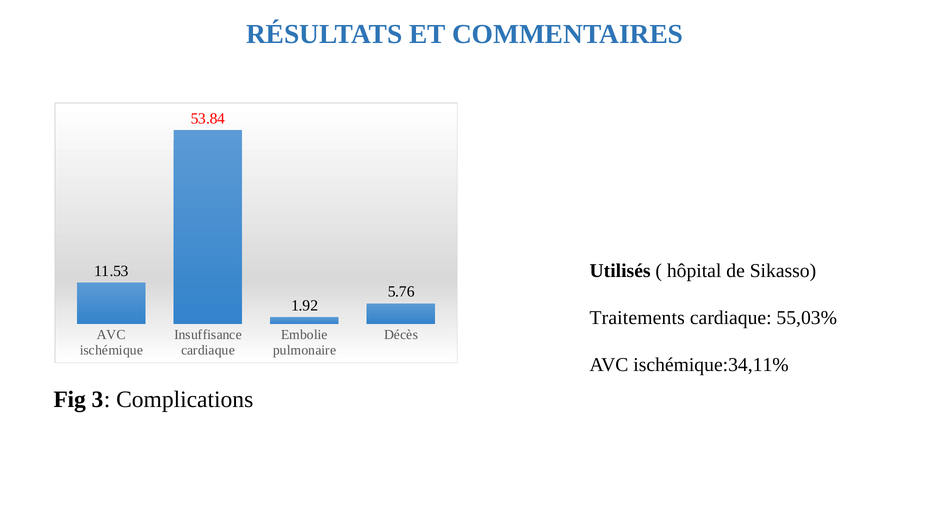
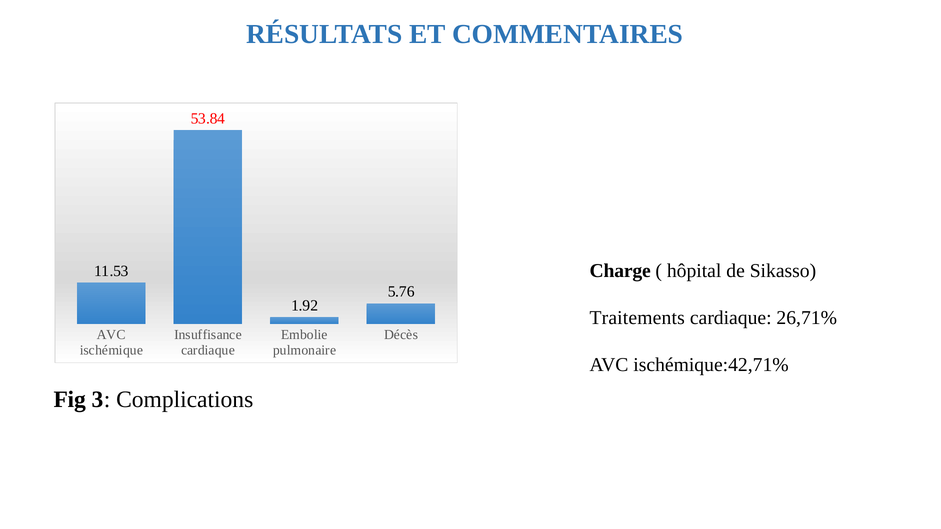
Utilisés: Utilisés -> Charge
55,03%: 55,03% -> 26,71%
ischémique:34,11%: ischémique:34,11% -> ischémique:42,71%
